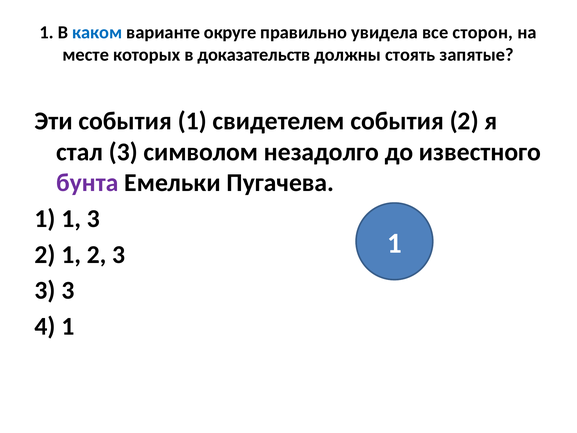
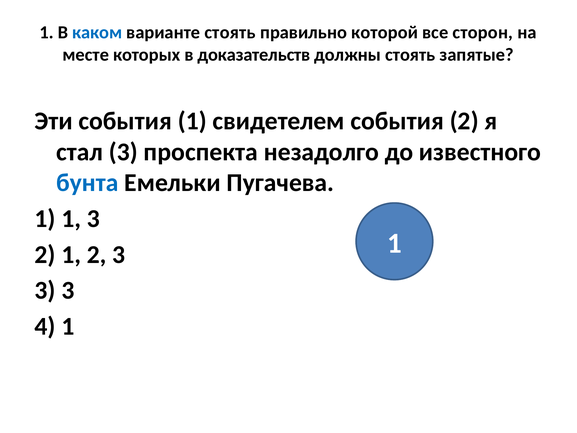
варианте округе: округе -> стоять
увидела: увидела -> которой
символом: символом -> проспекта
бунта colour: purple -> blue
